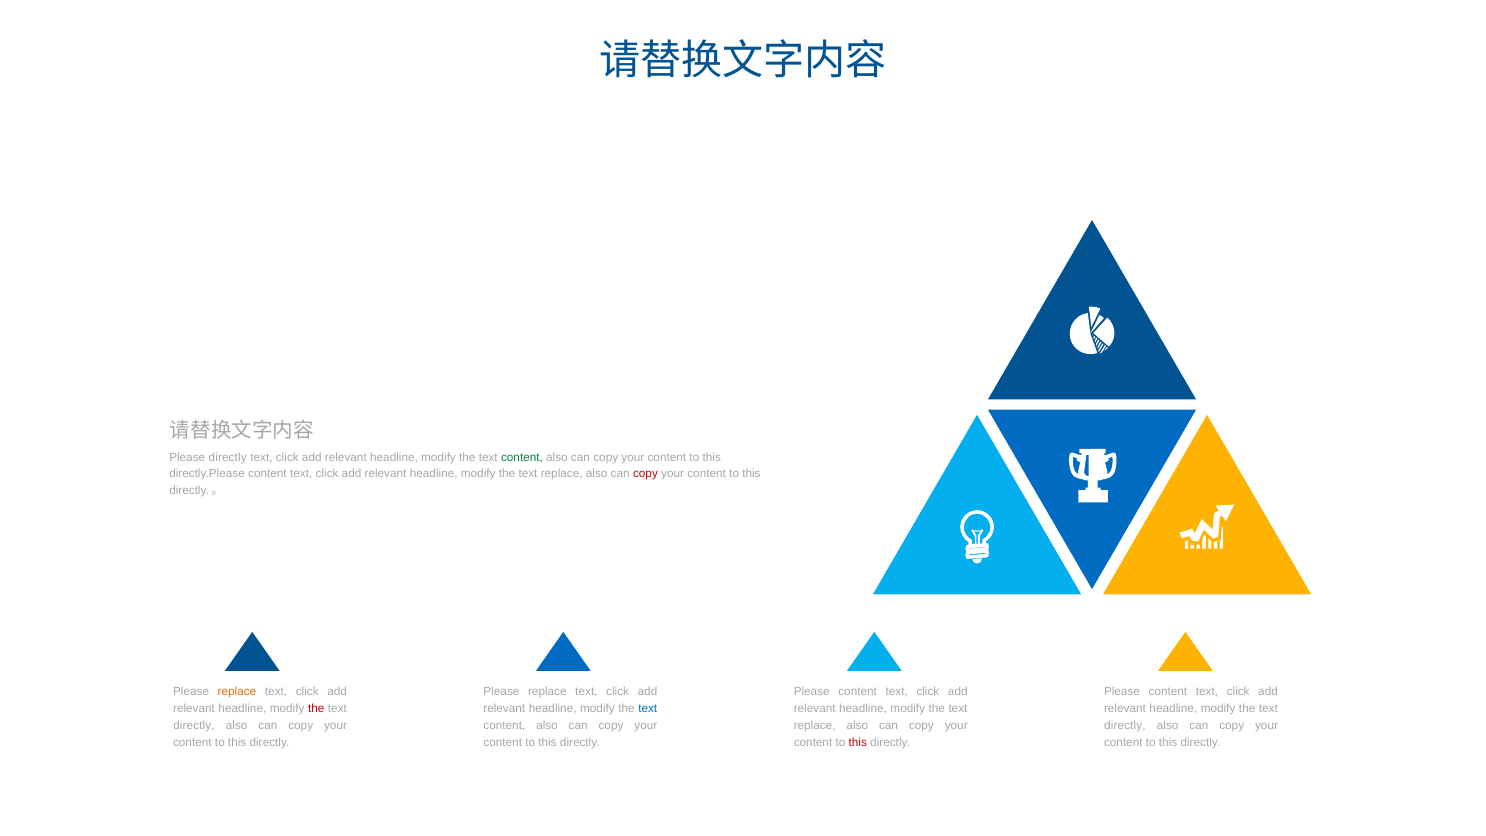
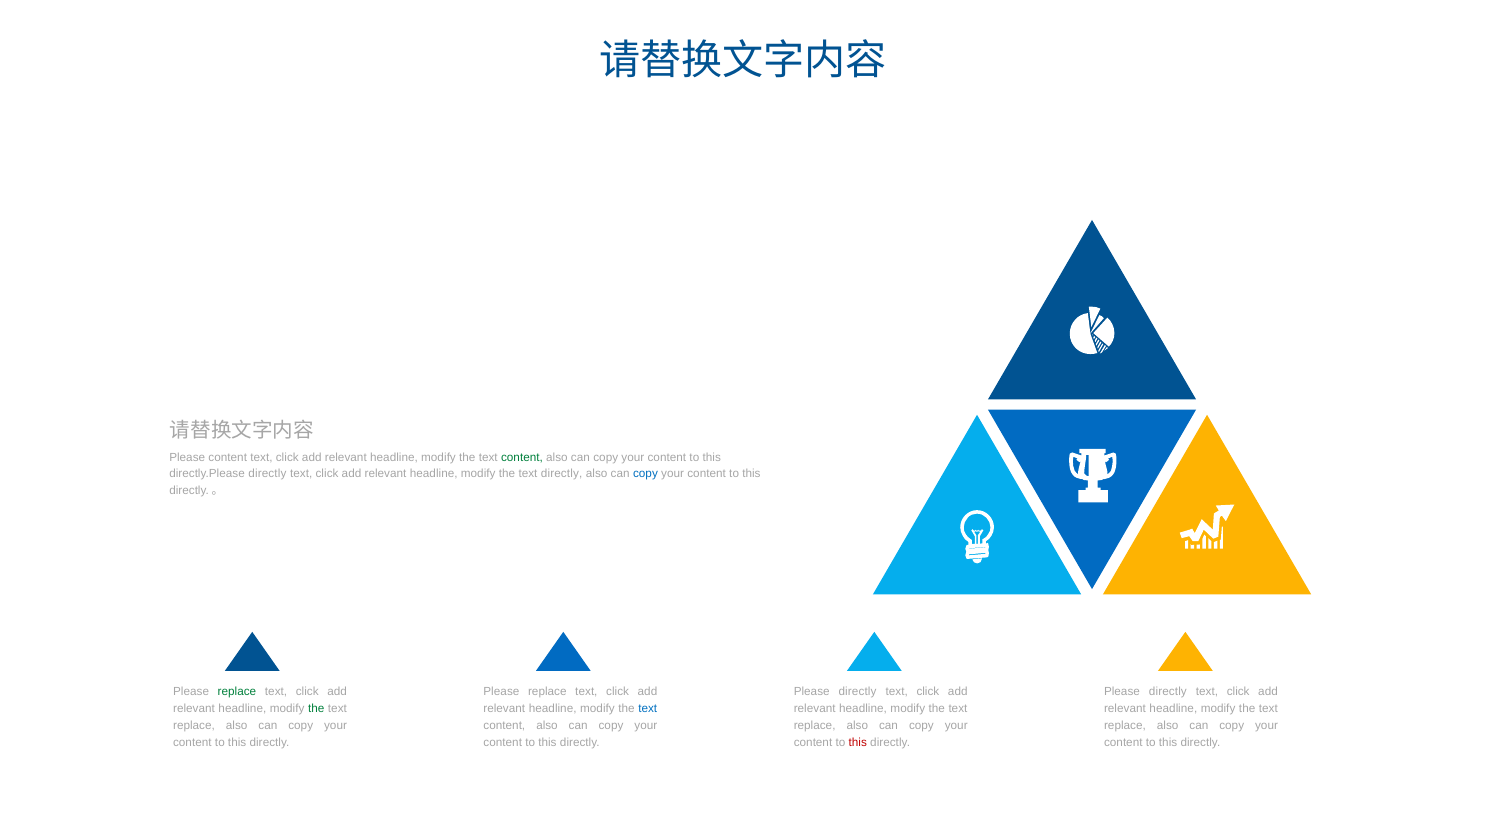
Please directly: directly -> content
directly.Please content: content -> directly
replace at (562, 474): replace -> directly
copy at (645, 474) colour: red -> blue
replace at (237, 692) colour: orange -> green
content at (858, 692): content -> directly
content at (1168, 692): content -> directly
the at (316, 709) colour: red -> green
directly at (194, 725): directly -> replace
directly at (1125, 725): directly -> replace
